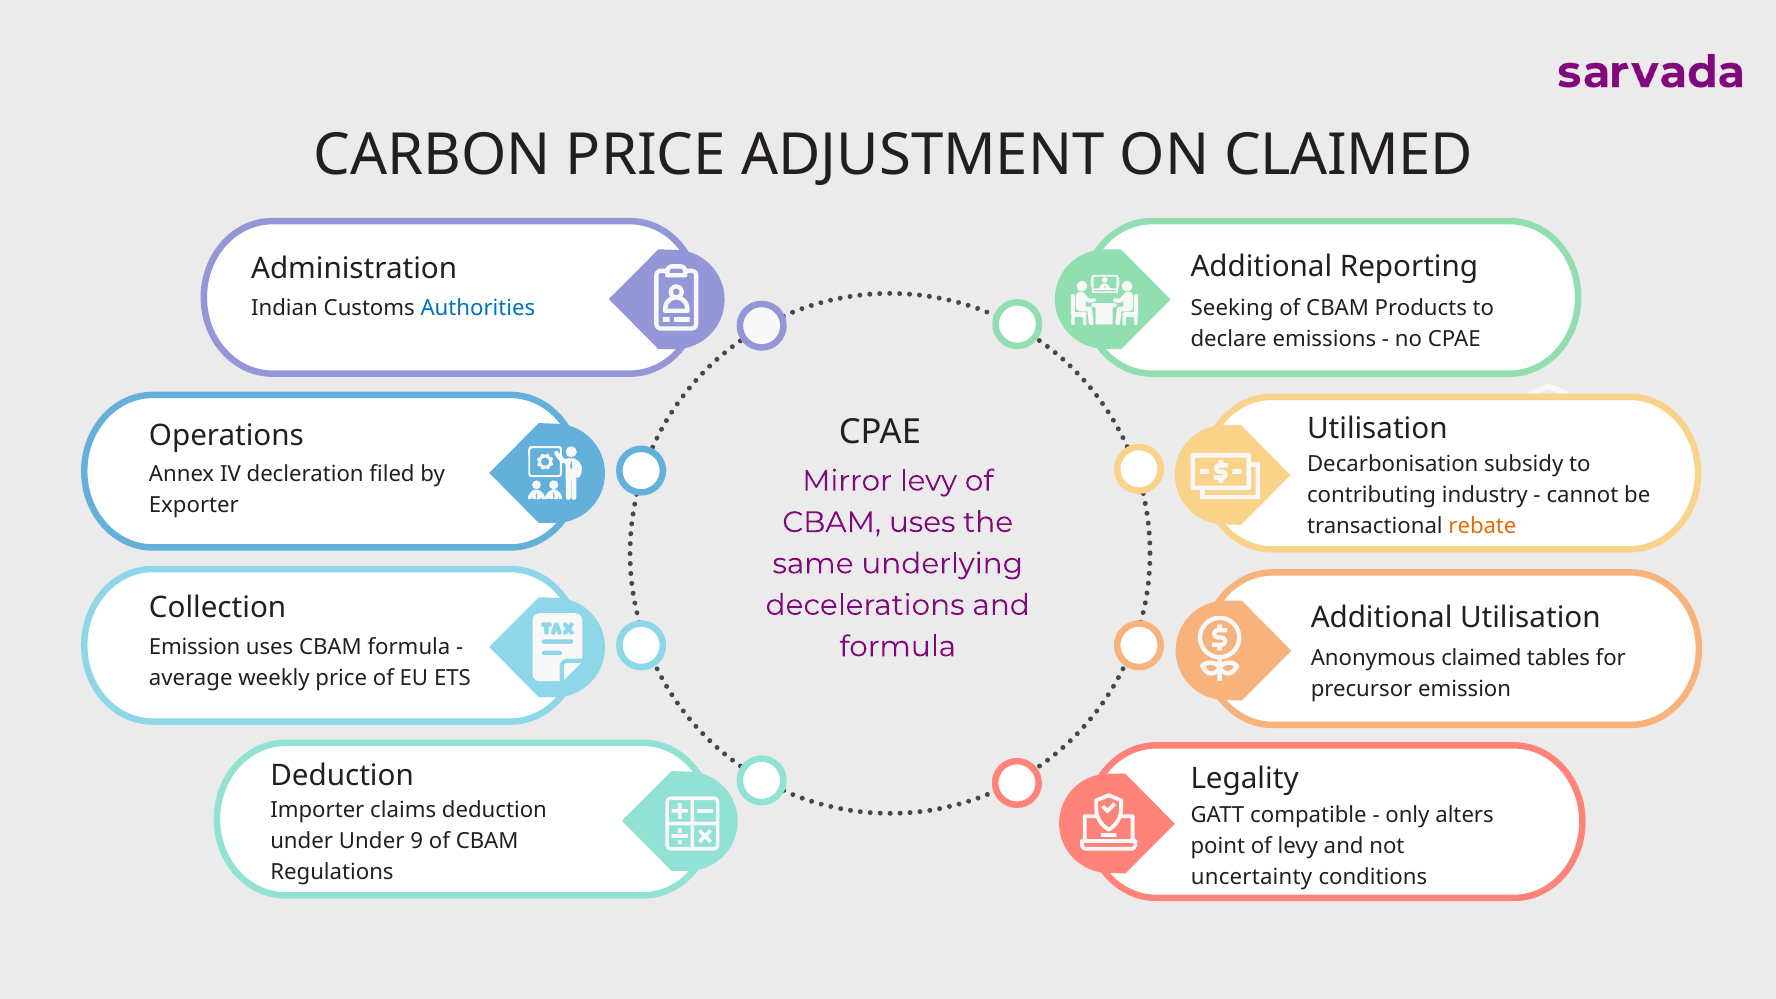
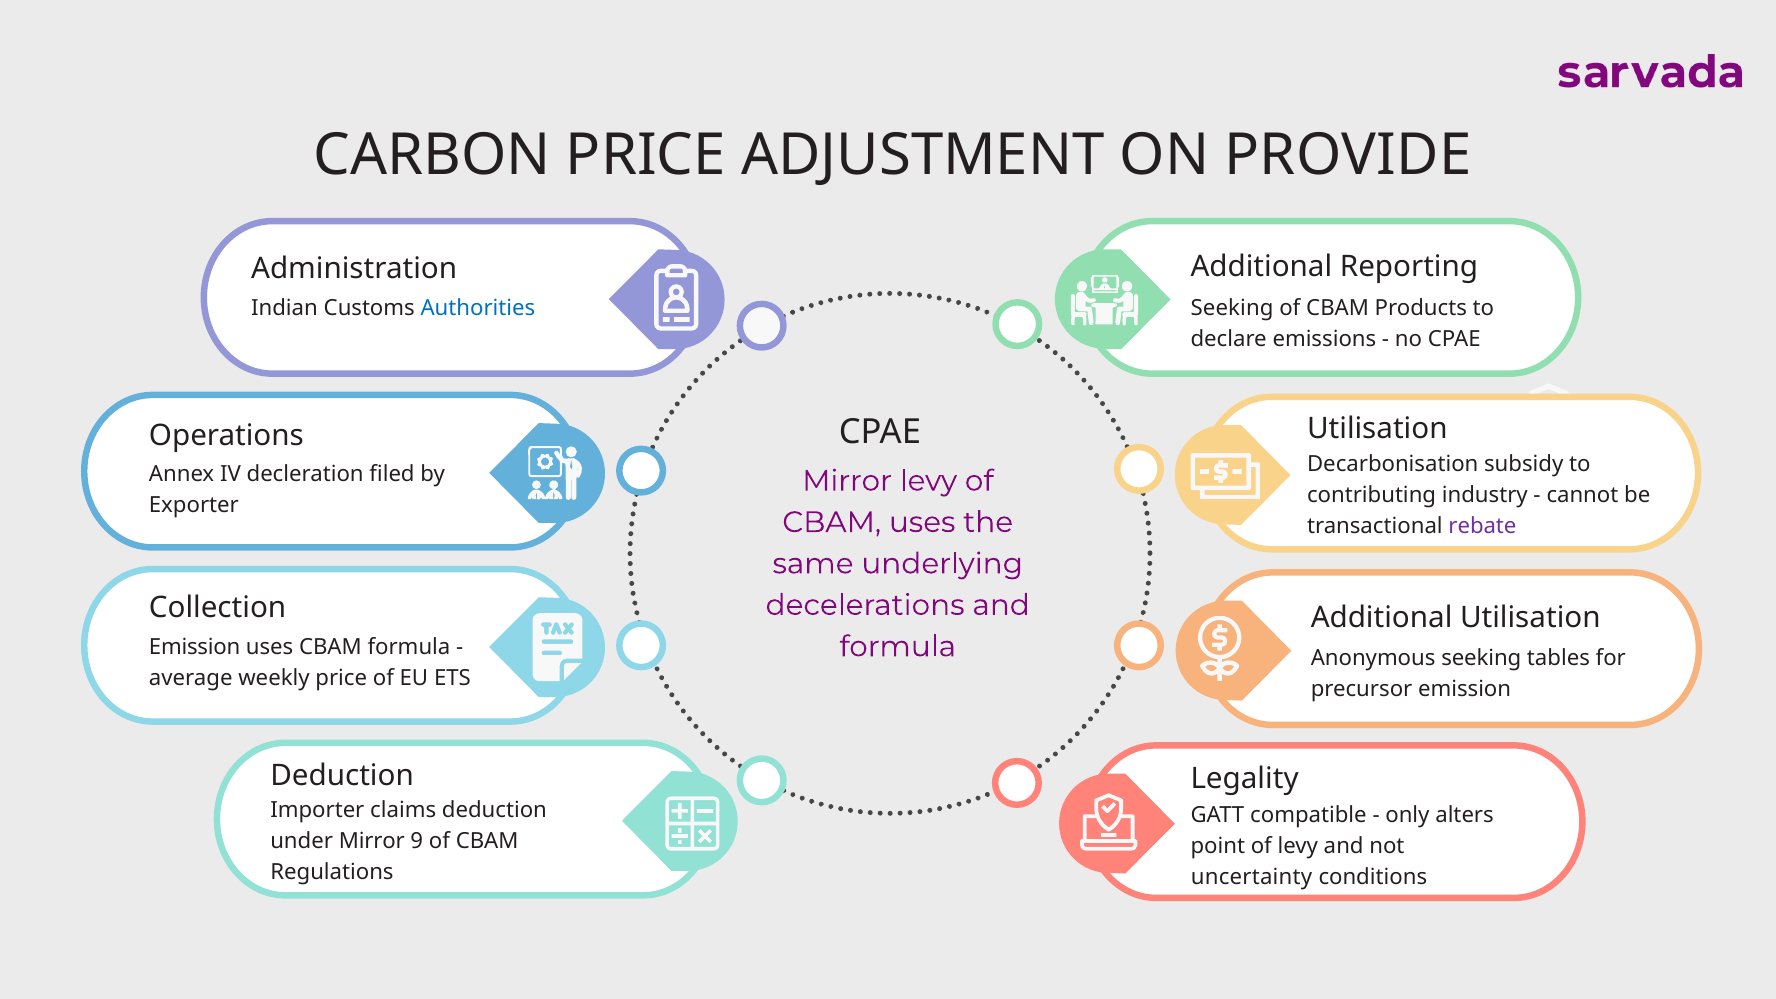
ON CLAIMED: CLAIMED -> PROVIDE
rebate colour: orange -> purple
Anonymous claimed: claimed -> seeking
under Under: Under -> Mirror
